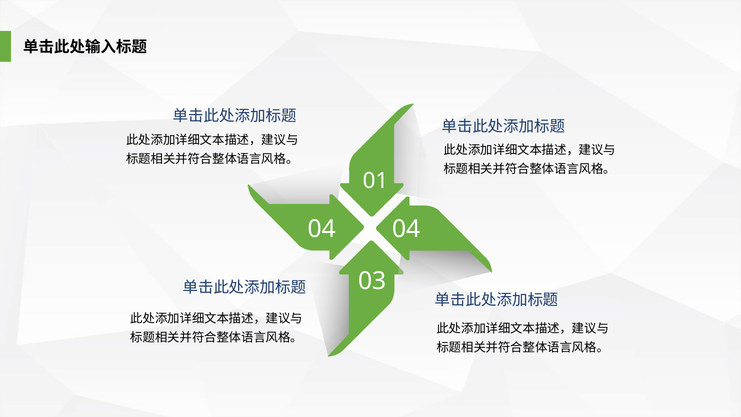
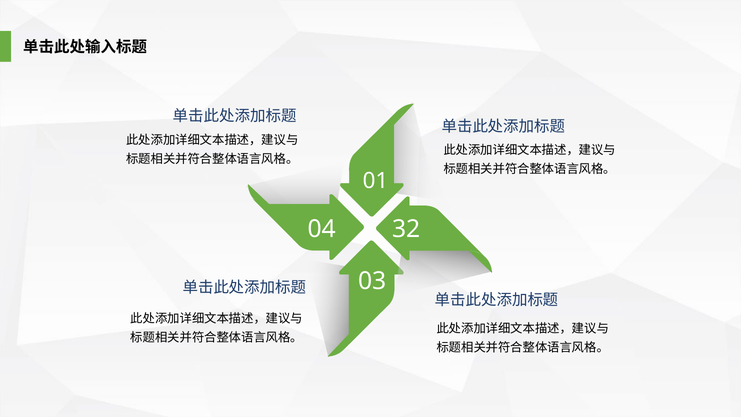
04 04: 04 -> 32
